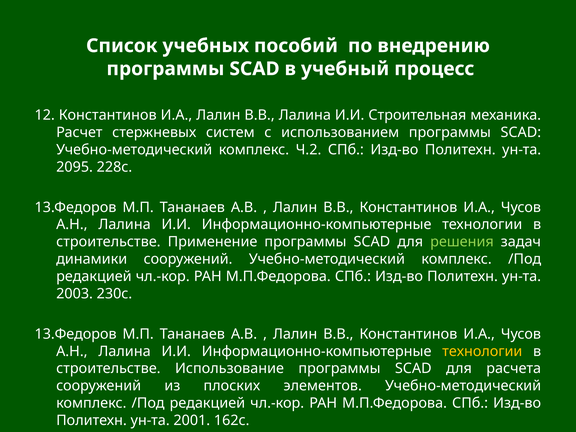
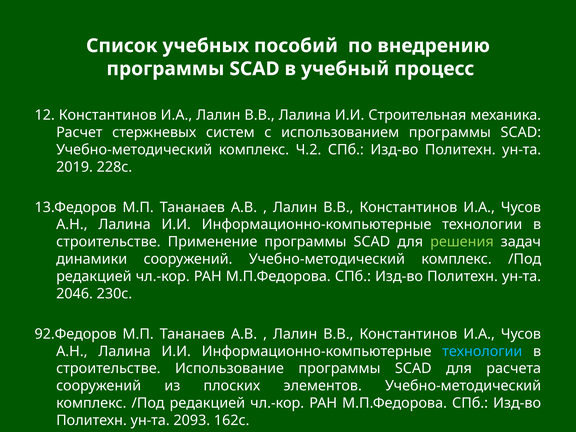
2095: 2095 -> 2019
2003: 2003 -> 2046
13.Федоров at (76, 334): 13.Федоров -> 92.Федоров
технологии at (482, 351) colour: yellow -> light blue
2001: 2001 -> 2093
